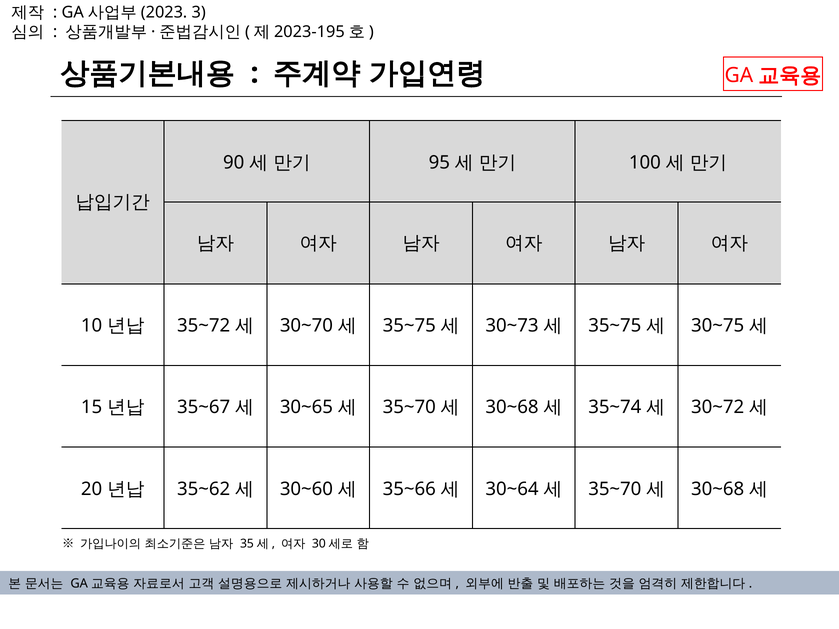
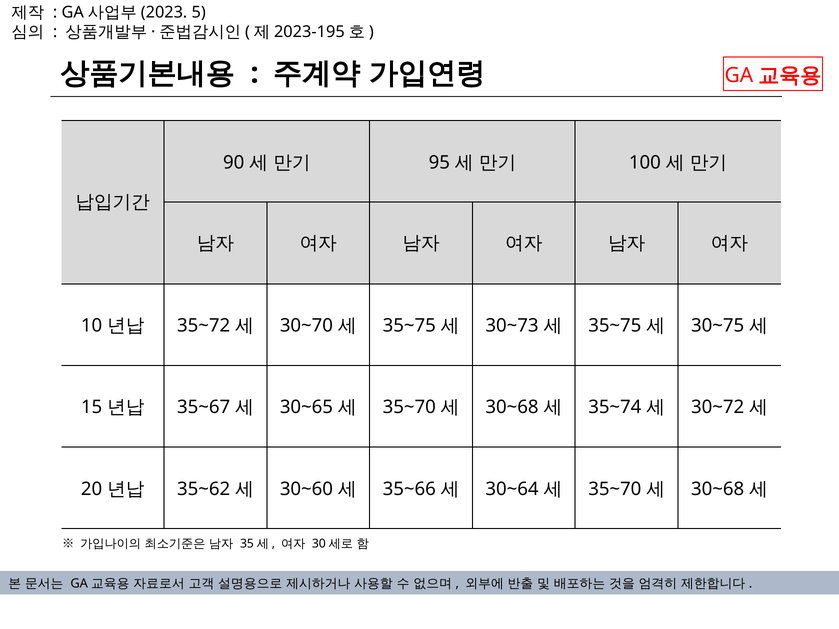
3: 3 -> 5
